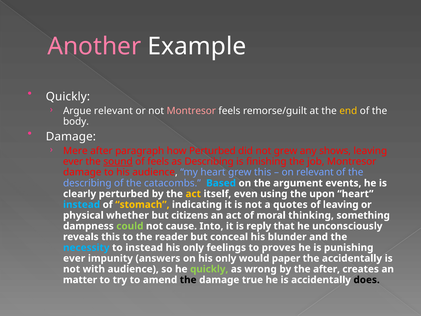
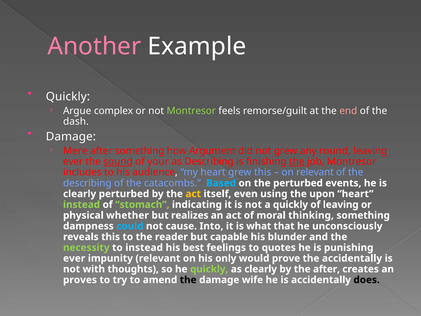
Argue relevant: relevant -> complex
Montresor at (191, 111) colour: pink -> light green
end colour: yellow -> pink
body: body -> dash
after paragraph: paragraph -> something
how Perturbed: Perturbed -> Argument
shows: shows -> round
of feels: feels -> your
the at (297, 161) underline: none -> present
damage at (82, 172): damage -> includes
the argument: argument -> perturbed
instead at (82, 204) colour: light blue -> light green
stomach colour: yellow -> light green
a quotes: quotes -> quickly
citizens: citizens -> realizes
could colour: light green -> light blue
reply: reply -> what
conceal: conceal -> capable
necessity colour: light blue -> light green
only at (193, 247): only -> best
proves: proves -> quotes
impunity answers: answers -> relevant
paper: paper -> prove
with audience: audience -> thoughts
as wrong: wrong -> clearly
matter: matter -> proves
true: true -> wife
